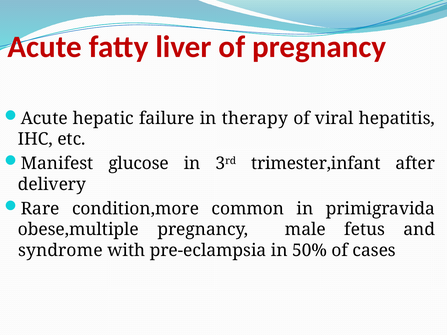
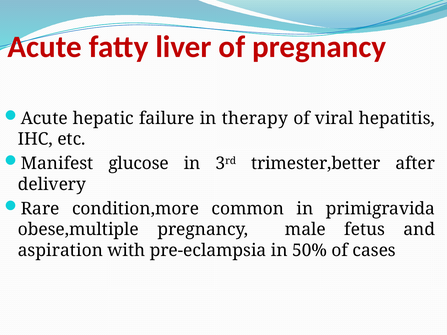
trimester,infant: trimester,infant -> trimester,better
syndrome: syndrome -> aspiration
